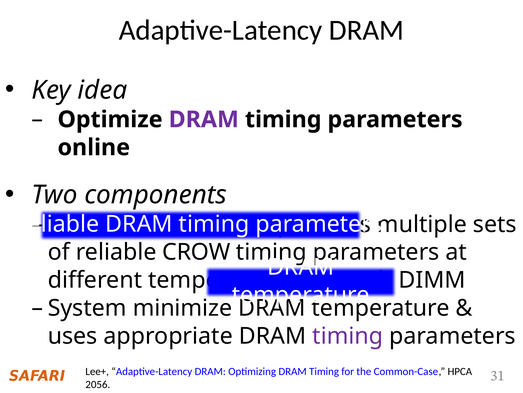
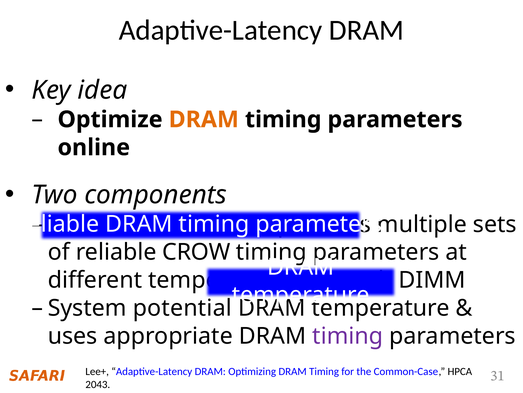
DRAM at (204, 119) colour: purple -> orange
minimize: minimize -> potential
2056: 2056 -> 2043
